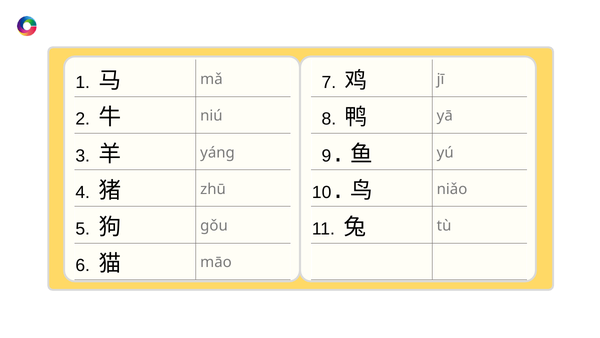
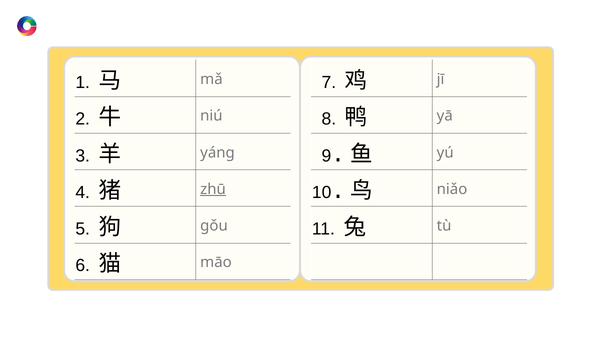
zhū underline: none -> present
